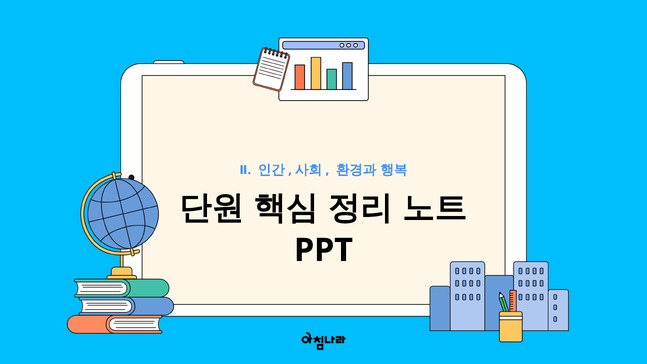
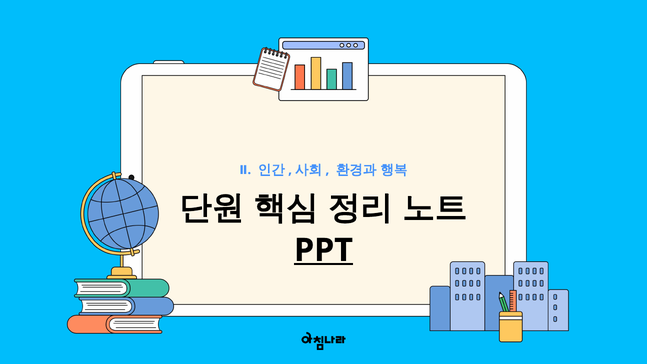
PPT underline: none -> present
